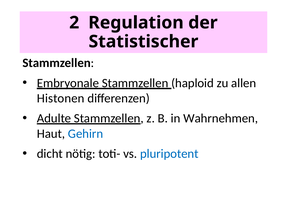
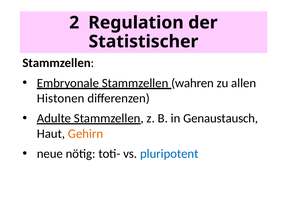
haploid: haploid -> wahren
Wahrnehmen: Wahrnehmen -> Genaustausch
Gehirn colour: blue -> orange
dicht: dicht -> neue
